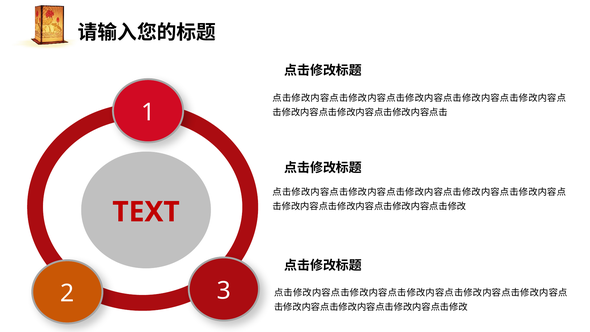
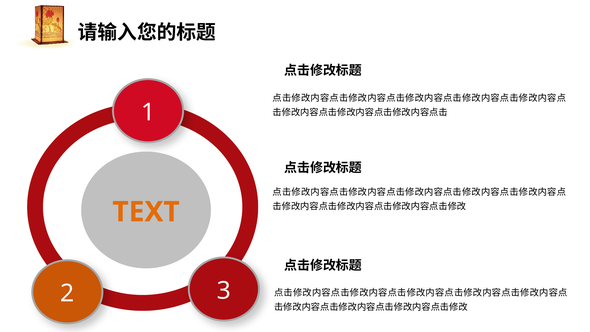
TEXT colour: red -> orange
